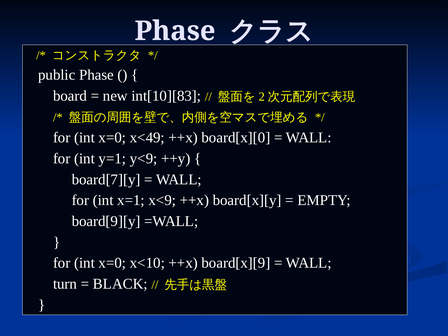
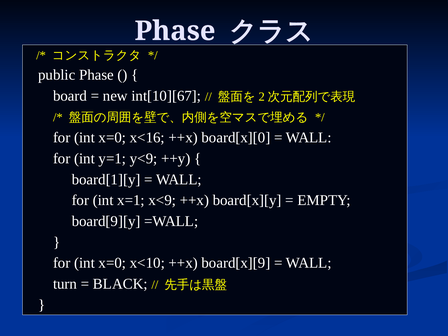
int[10][83: int[10][83 -> int[10][67
x<49: x<49 -> x<16
board[7][y: board[7][y -> board[1][y
